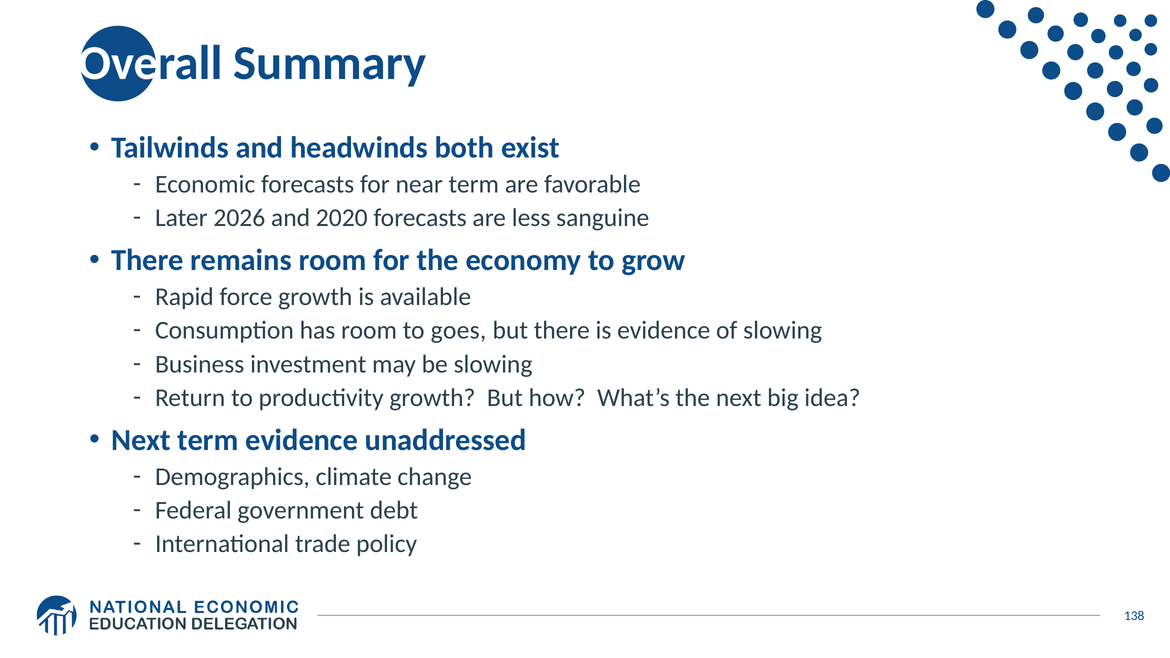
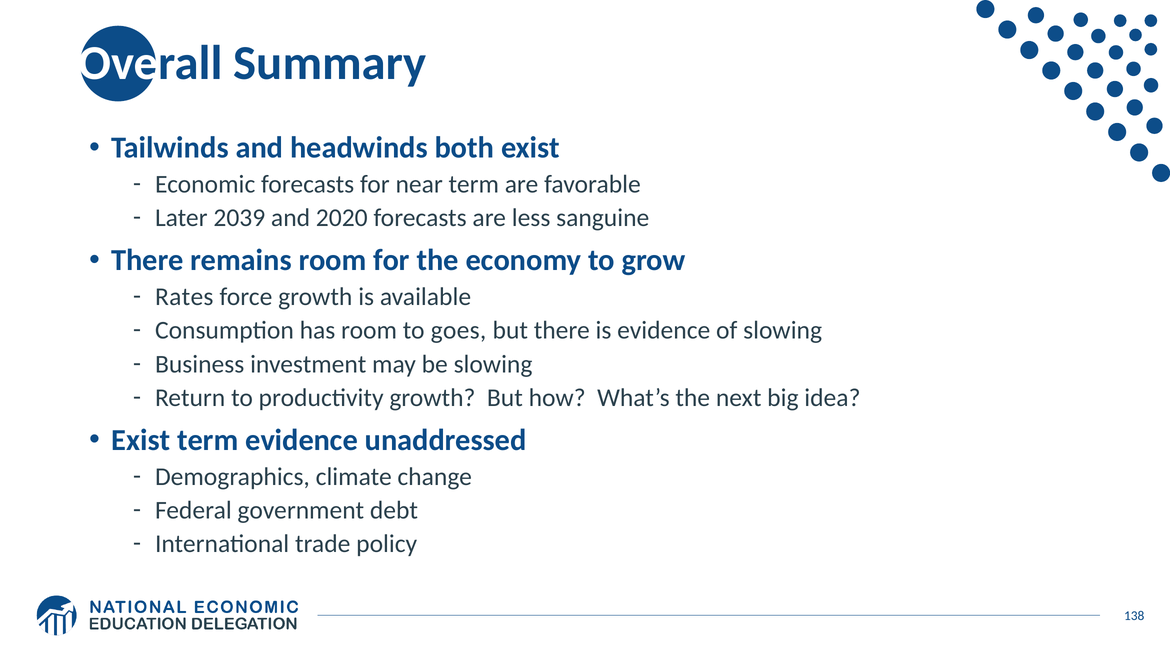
2026: 2026 -> 2039
Rapid: Rapid -> Rates
Next at (141, 440): Next -> Exist
